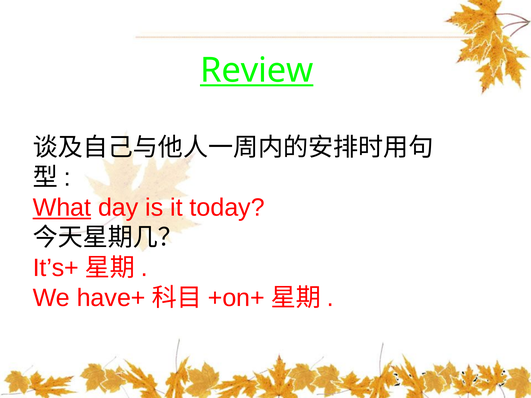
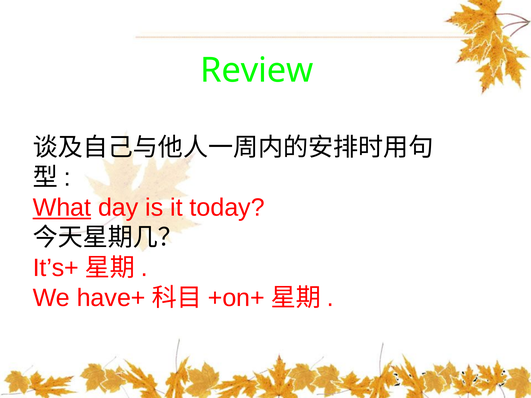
Review underline: present -> none
